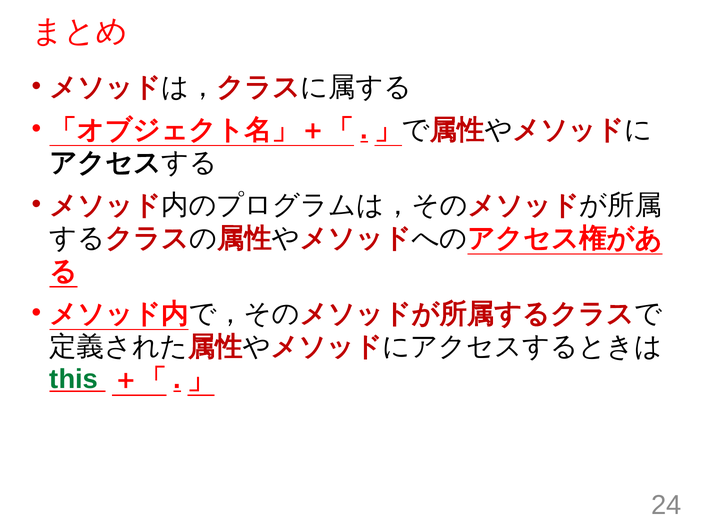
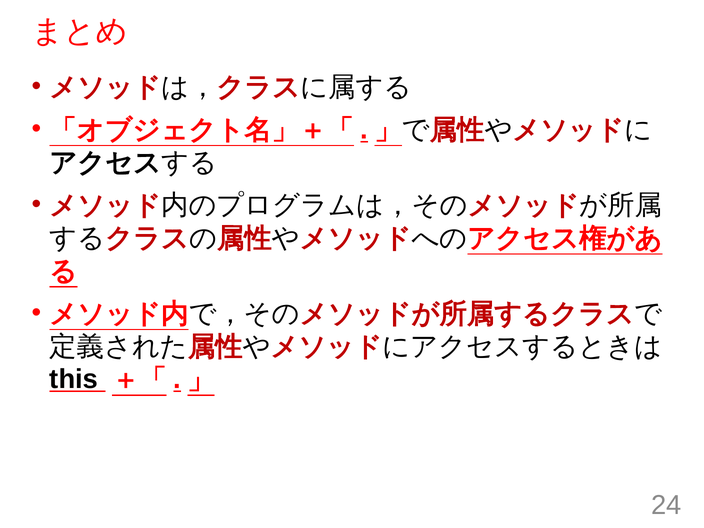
this colour: green -> black
